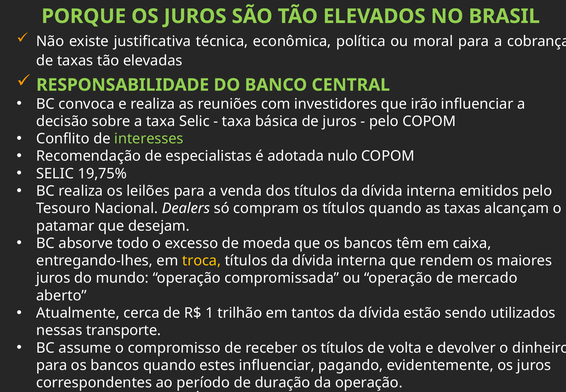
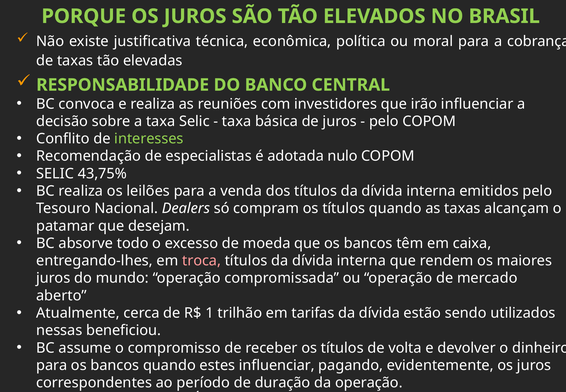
19,75%: 19,75% -> 43,75%
troca colour: yellow -> pink
tantos: tantos -> tarifas
transporte: transporte -> beneficiou
